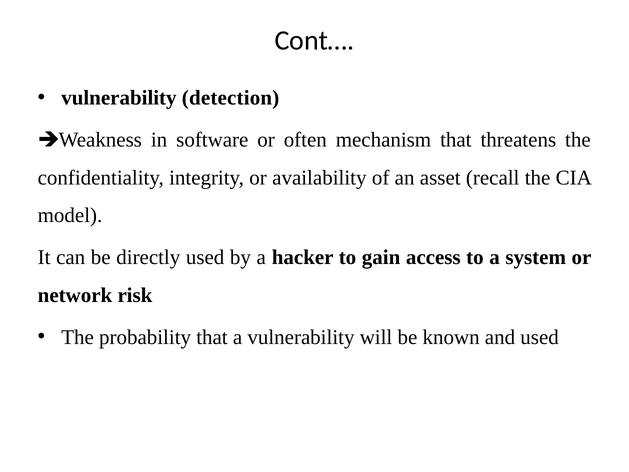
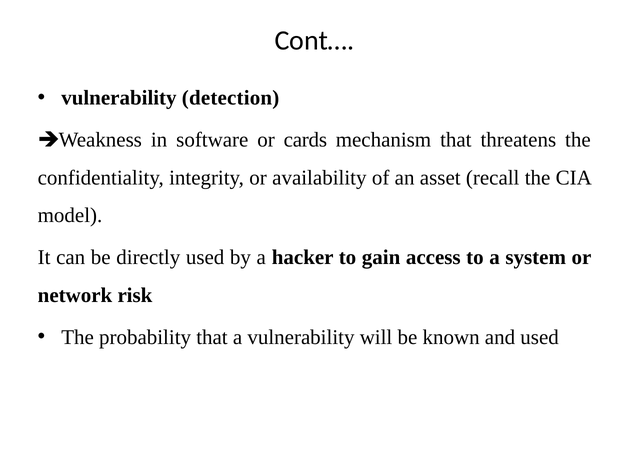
often: often -> cards
